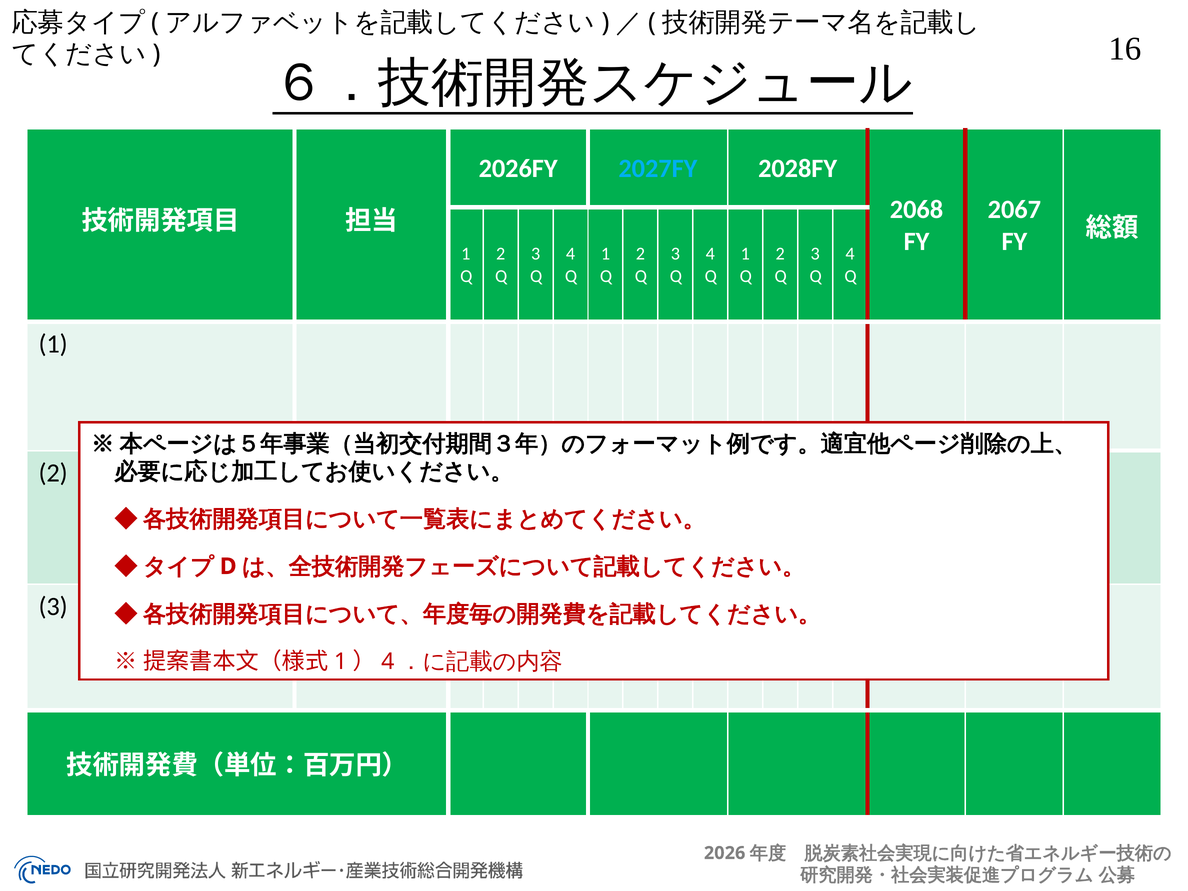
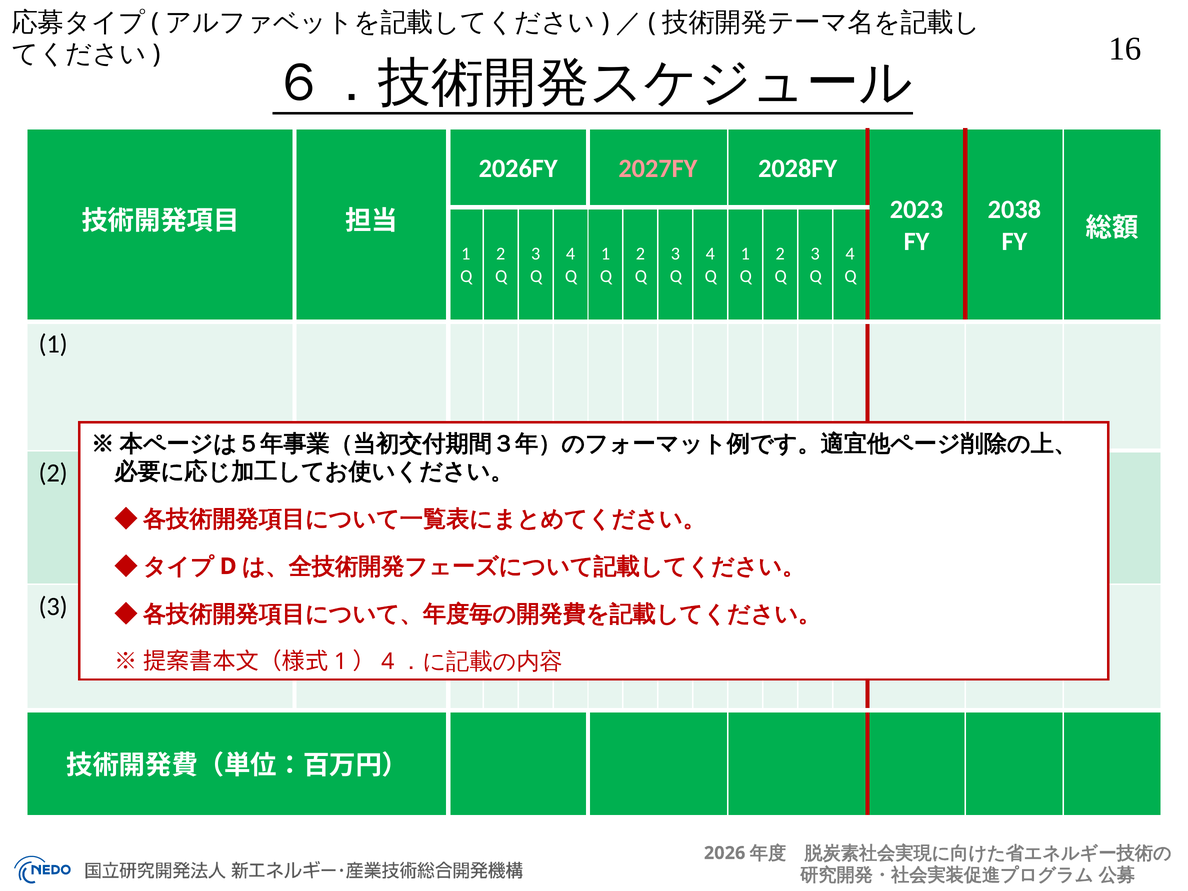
2027FY colour: light blue -> pink
2068: 2068 -> 2023
2067: 2067 -> 2038
